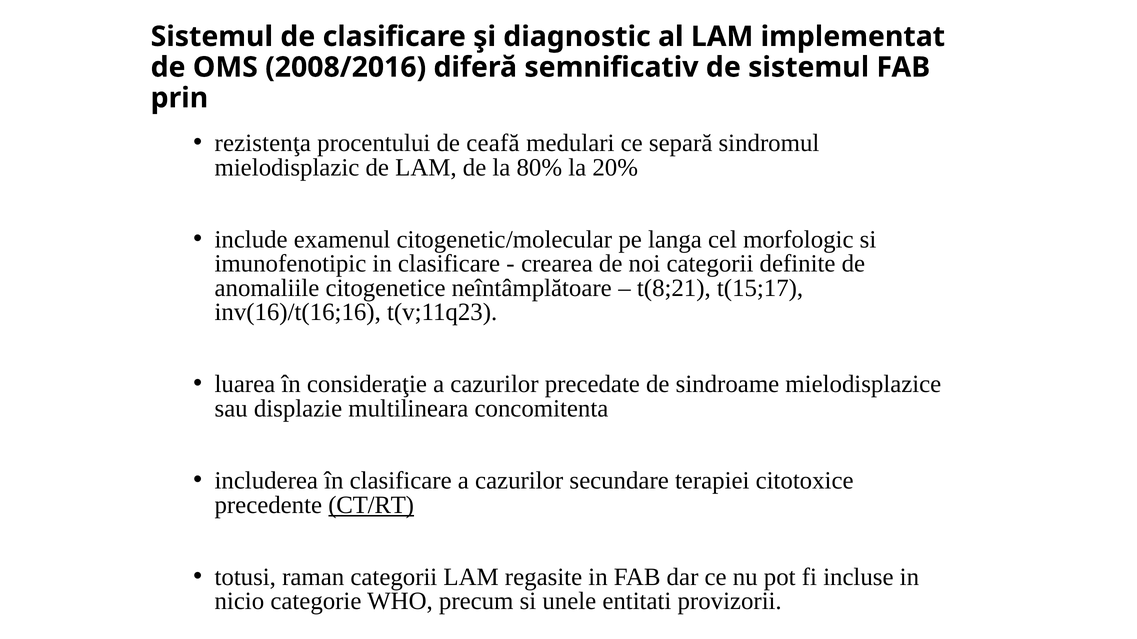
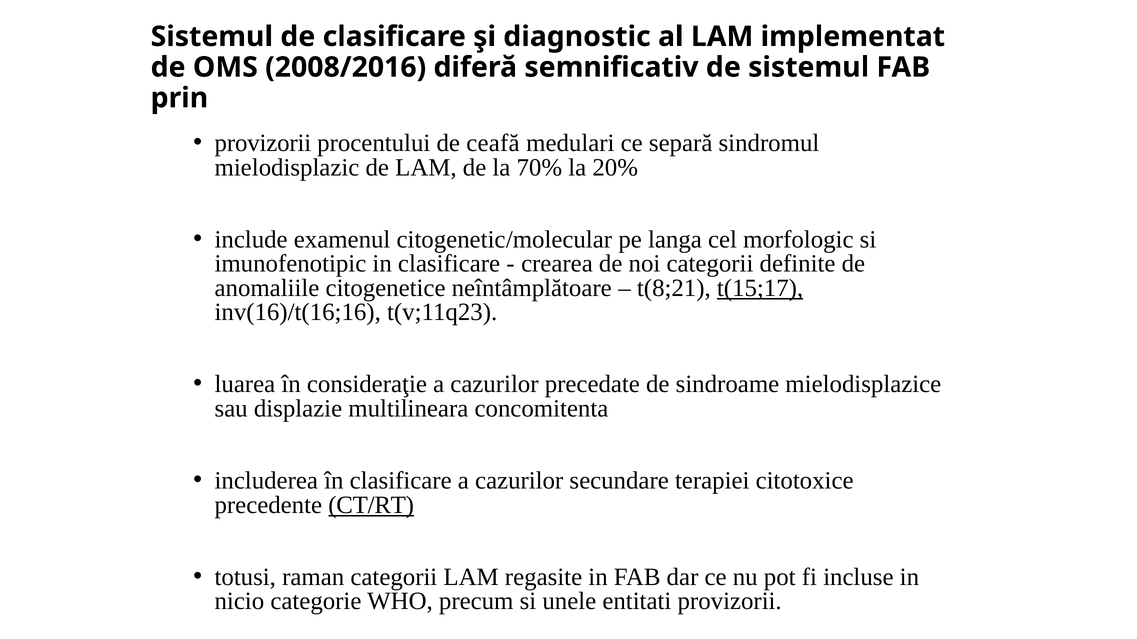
rezistenţa at (263, 143): rezistenţa -> provizorii
80%: 80% -> 70%
t(15;17 underline: none -> present
